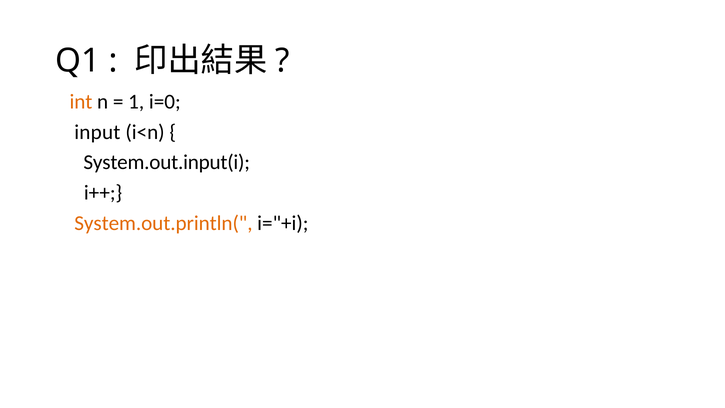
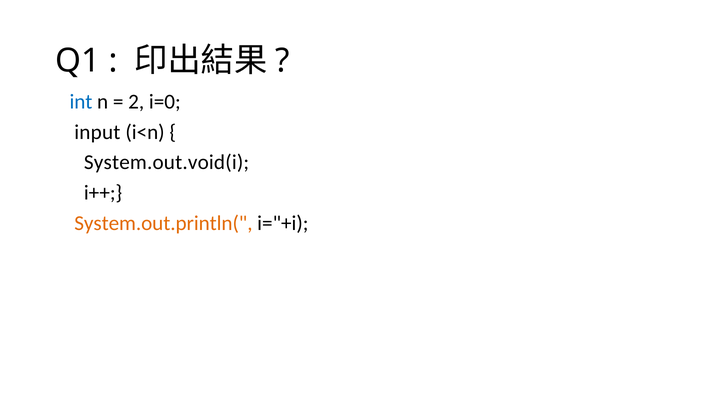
int colour: orange -> blue
1: 1 -> 2
System.out.input(i: System.out.input(i -> System.out.void(i
